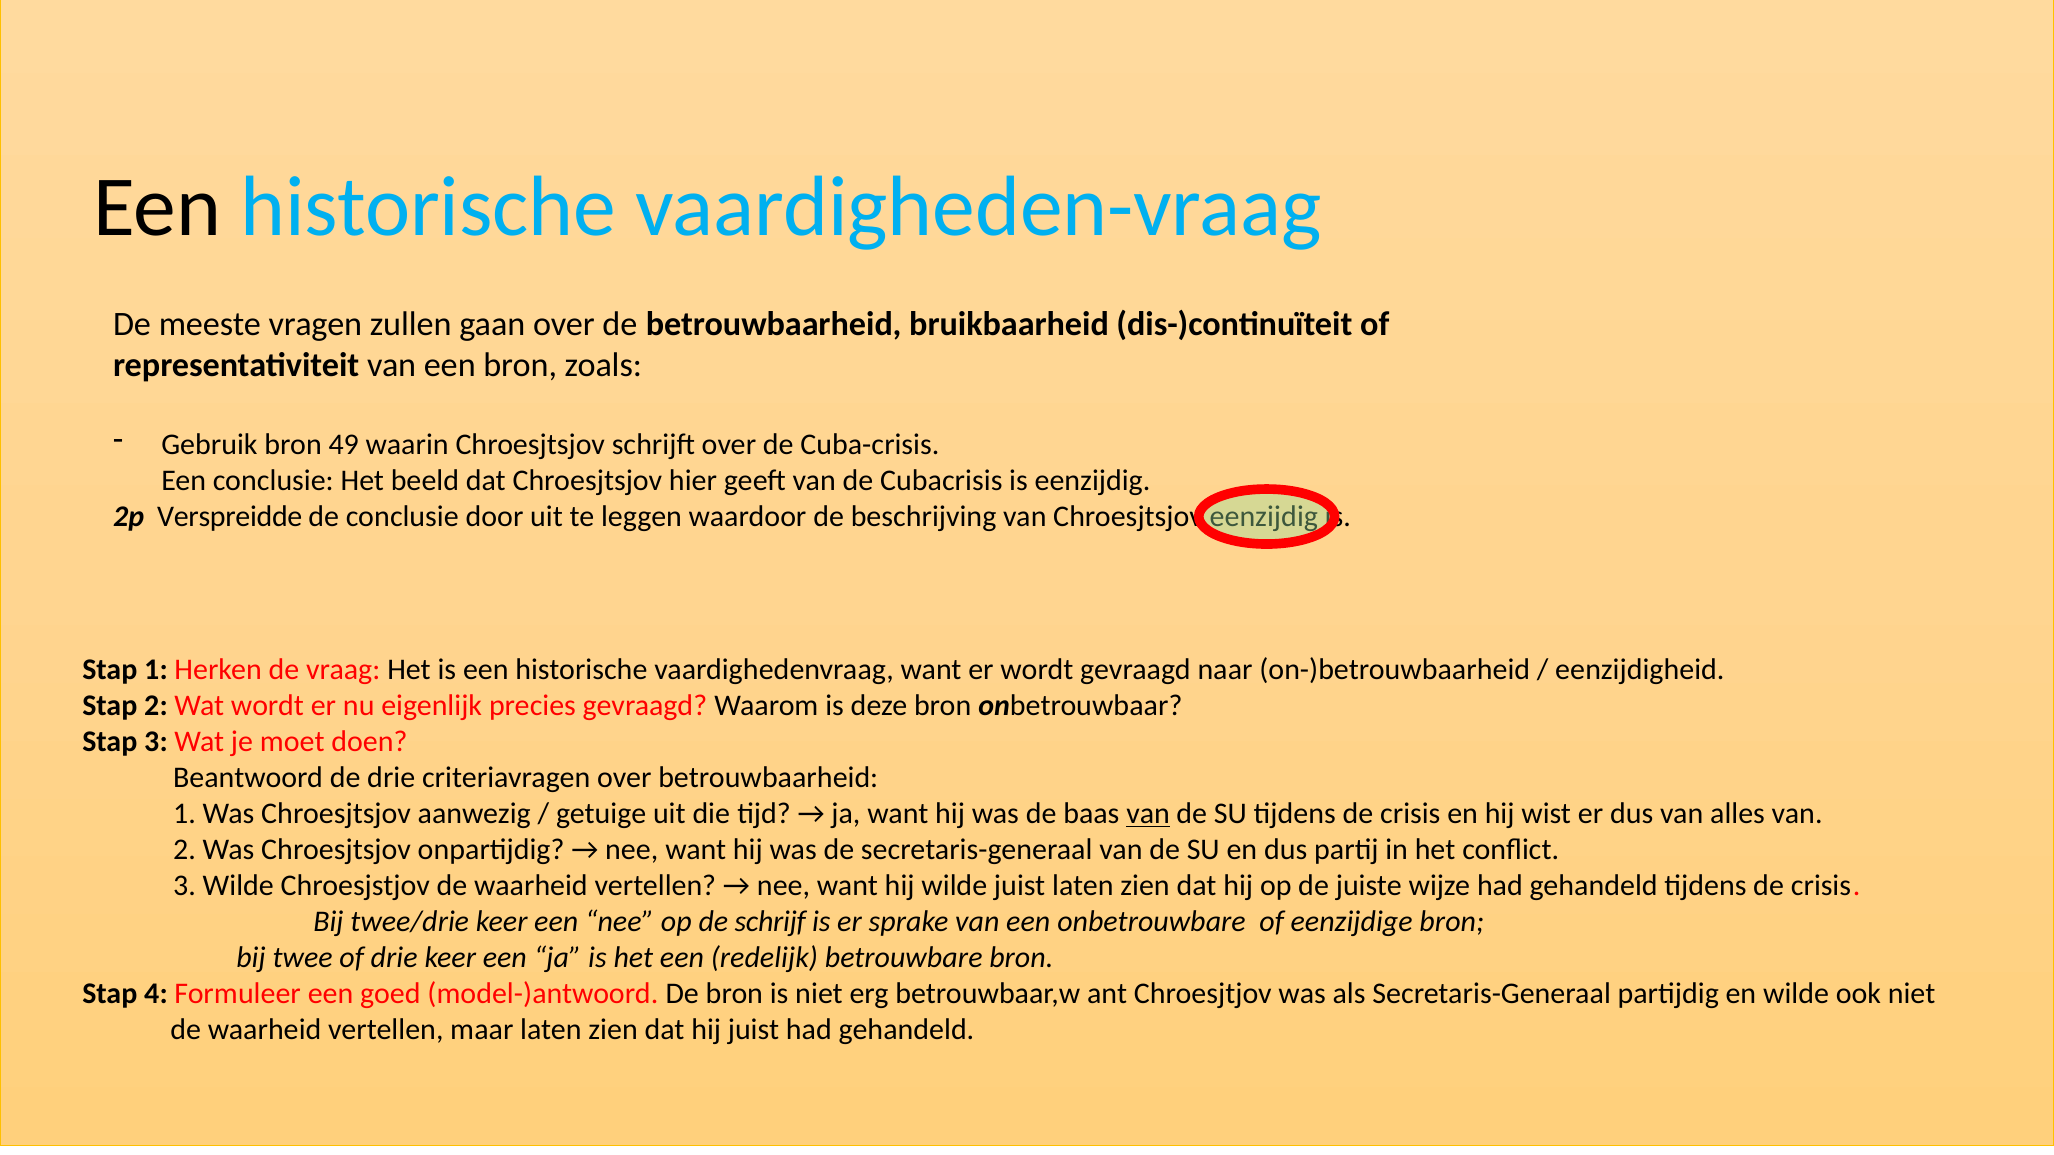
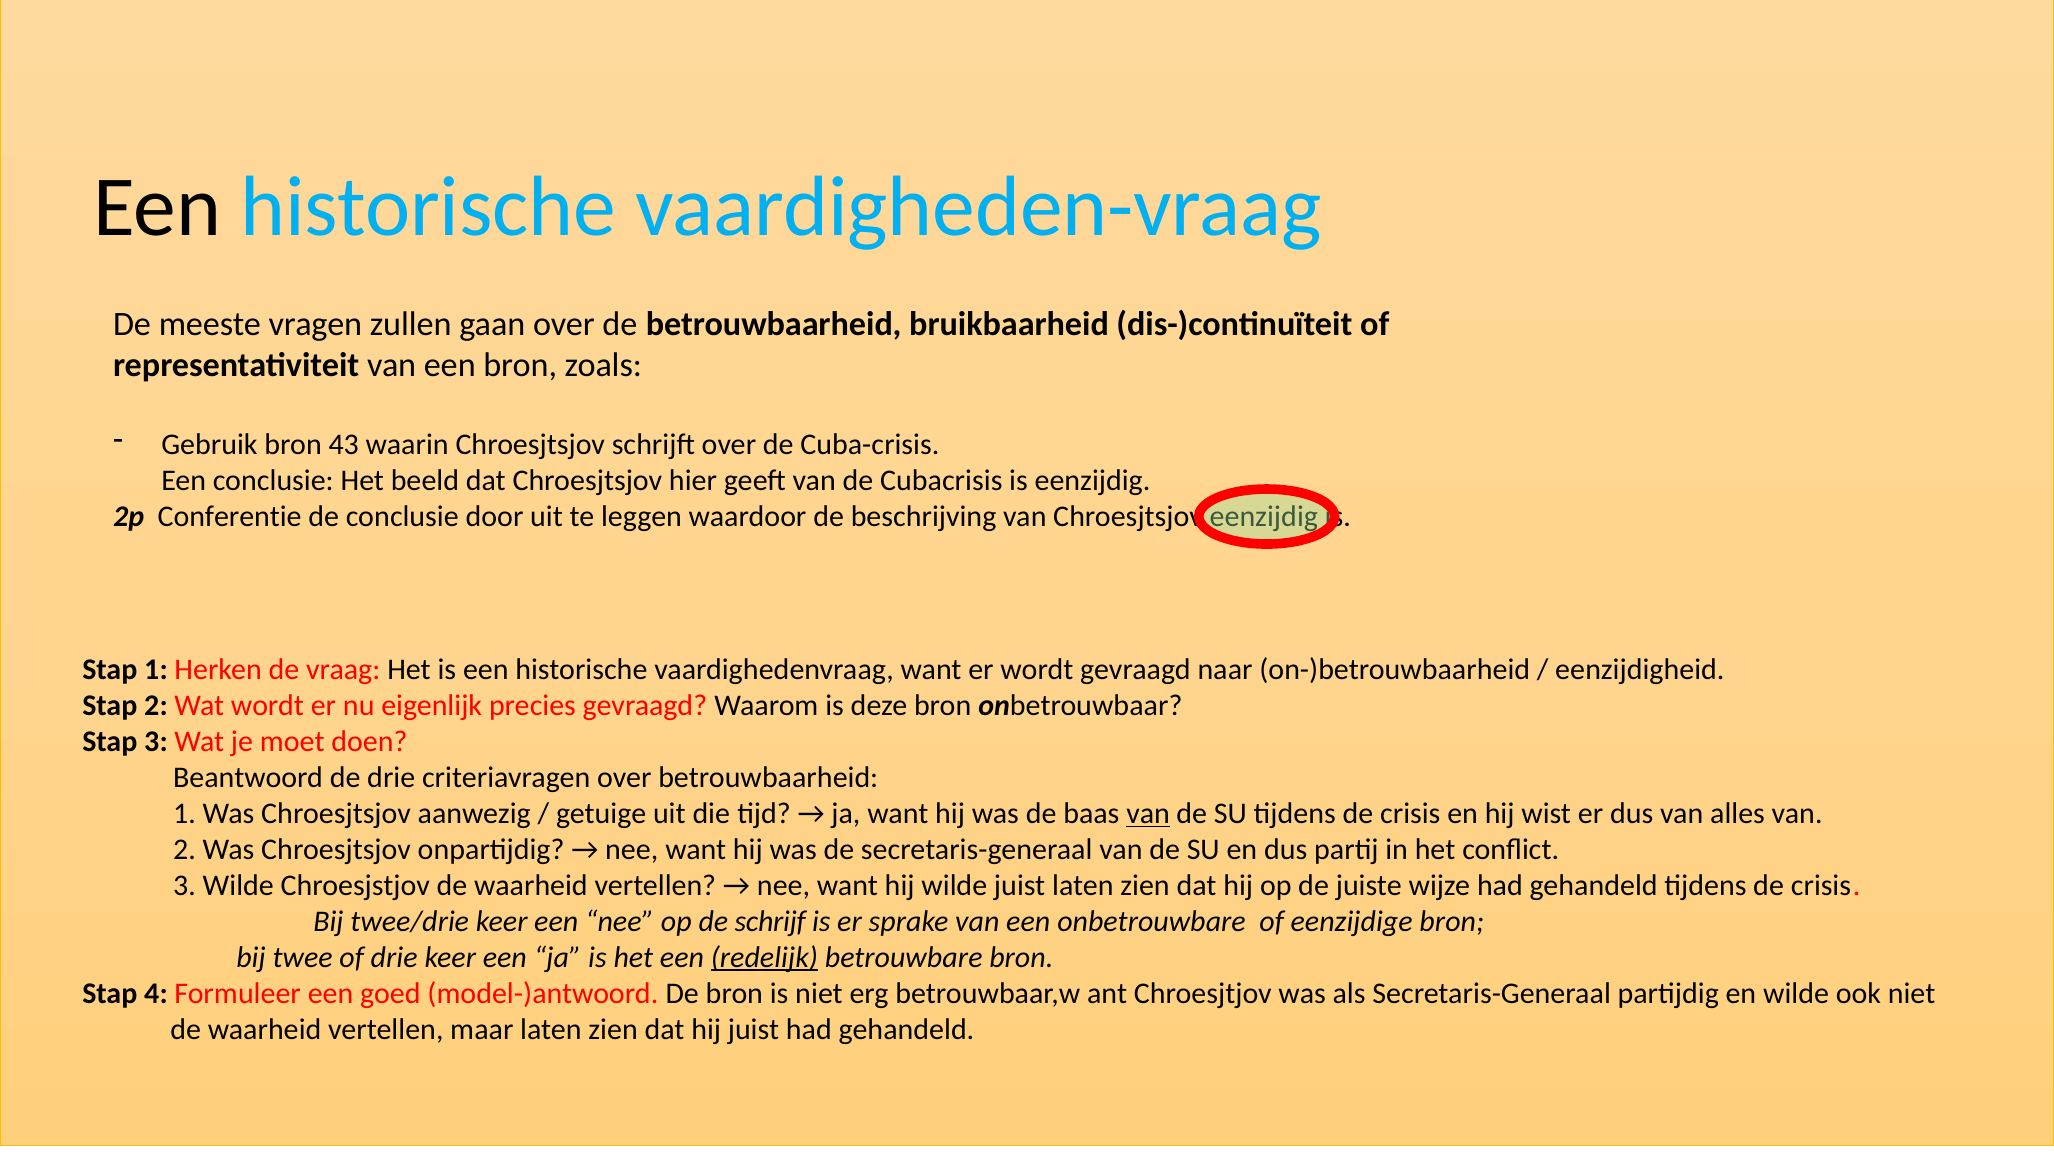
49: 49 -> 43
Verspreidde: Verspreidde -> Conferentie
redelijk underline: none -> present
